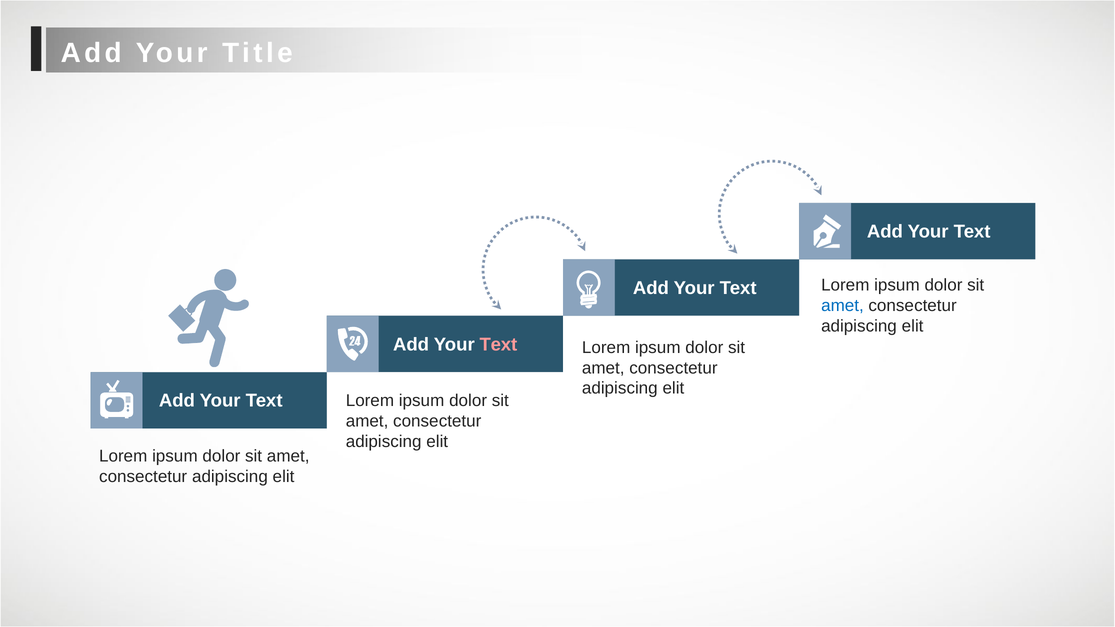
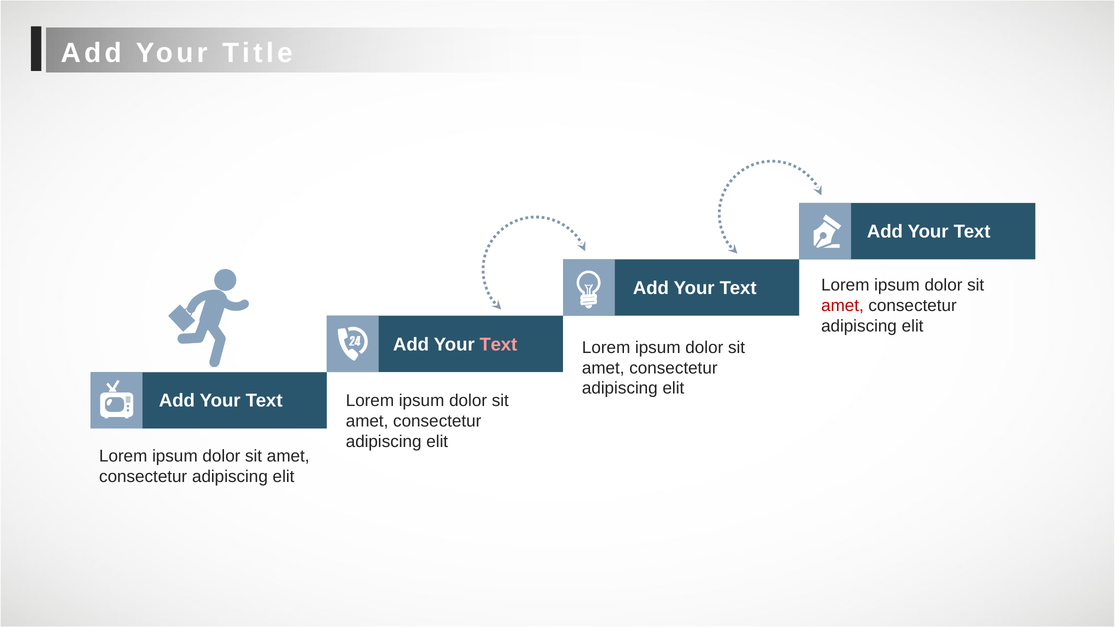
amet at (842, 306) colour: blue -> red
